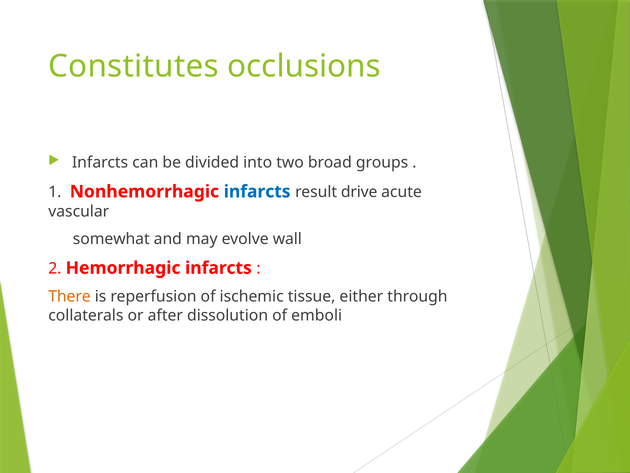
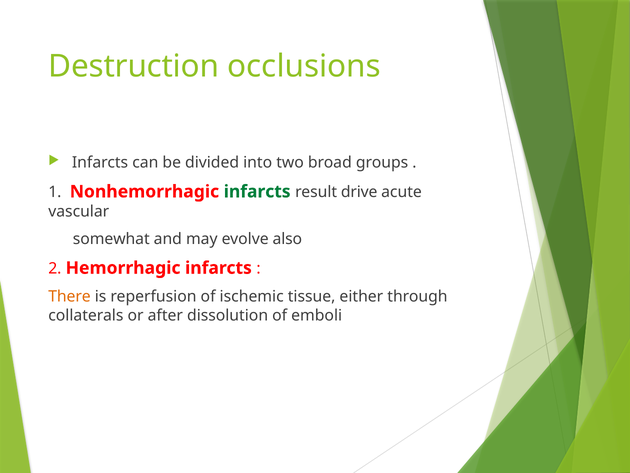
Constitutes: Constitutes -> Destruction
infarcts at (257, 191) colour: blue -> green
wall: wall -> also
